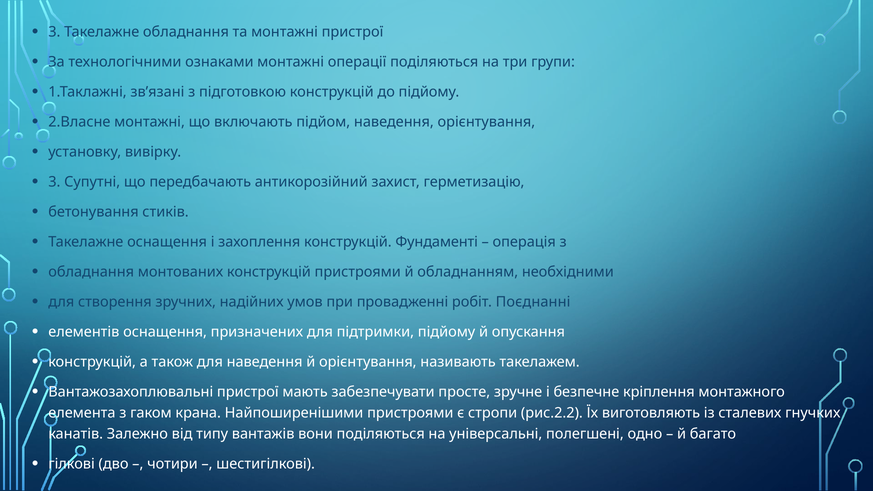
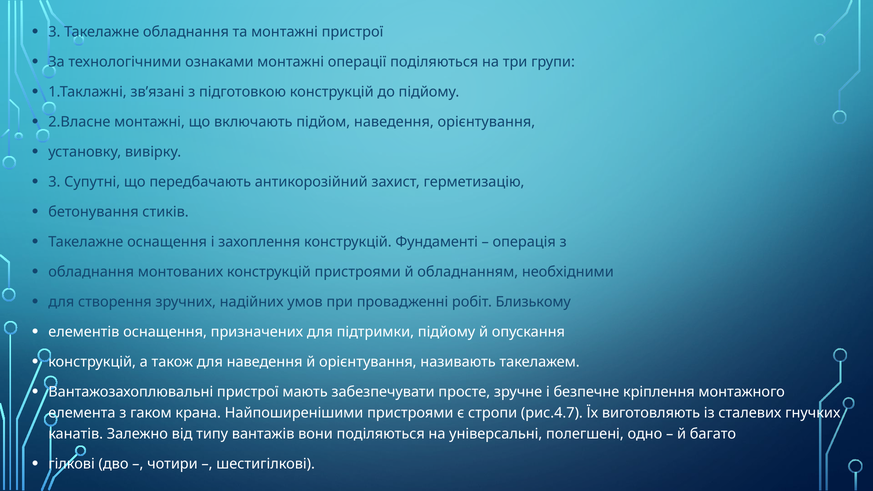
Поєднанні: Поєднанні -> Близькому
рис.2.2: рис.2.2 -> рис.4.7
